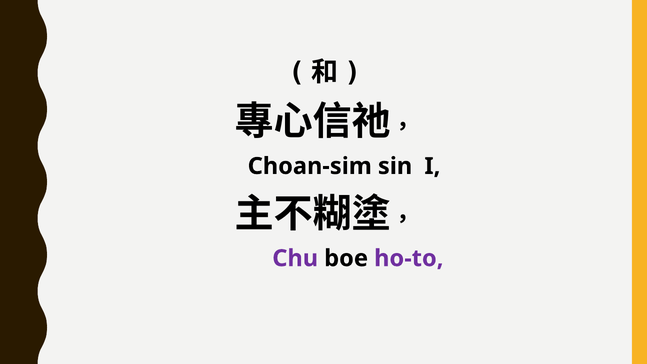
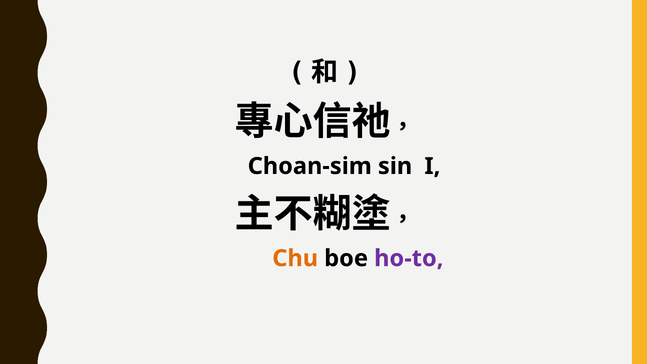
Chu colour: purple -> orange
